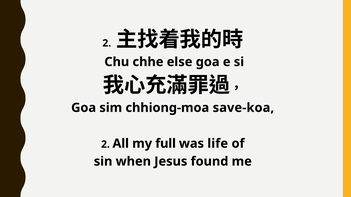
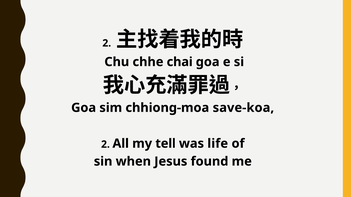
else: else -> chai
full: full -> tell
